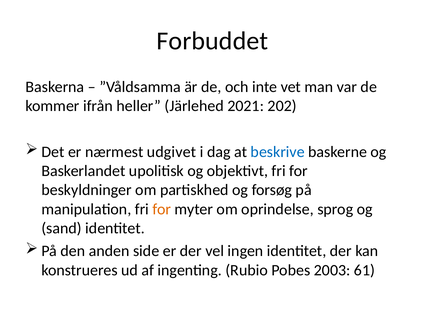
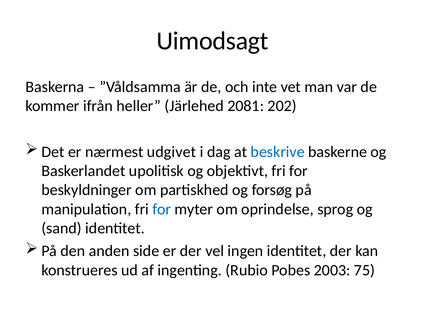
Forbuddet: Forbuddet -> Uimodsagt
2021: 2021 -> 2081
for at (162, 210) colour: orange -> blue
61: 61 -> 75
